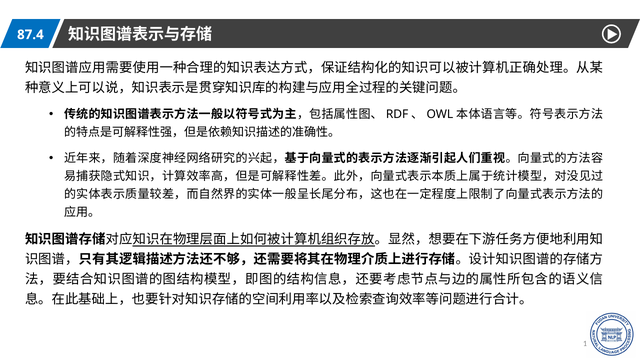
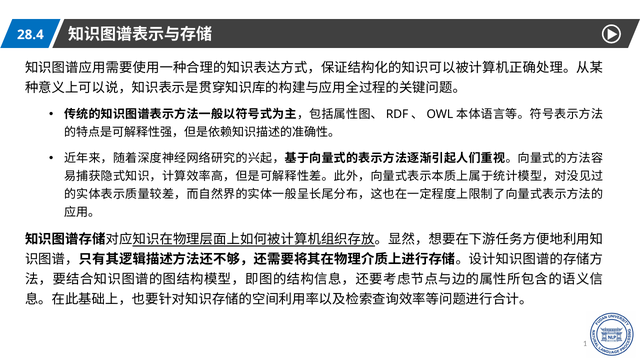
87.4: 87.4 -> 28.4
